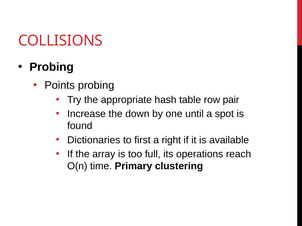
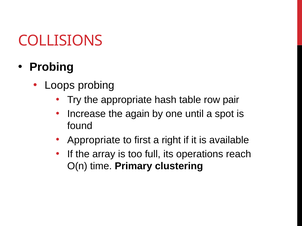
Points: Points -> Loops
down: down -> again
Dictionaries at (94, 140): Dictionaries -> Appropriate
